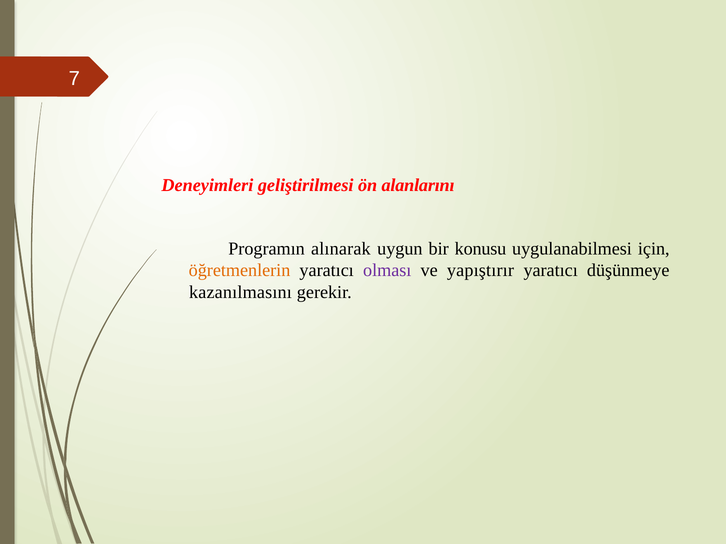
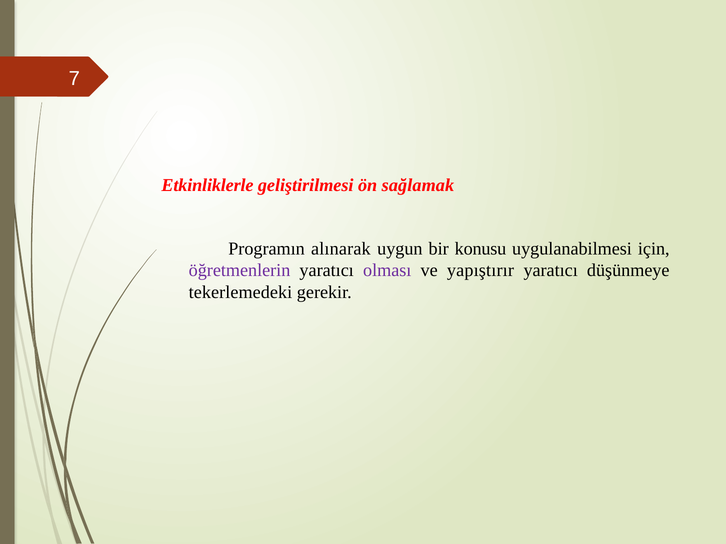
Deneyimleri: Deneyimleri -> Etkinliklerle
alanlarını: alanlarını -> sağlamak
öğretmenlerin colour: orange -> purple
kazanılmasını: kazanılmasını -> tekerlemedeki
